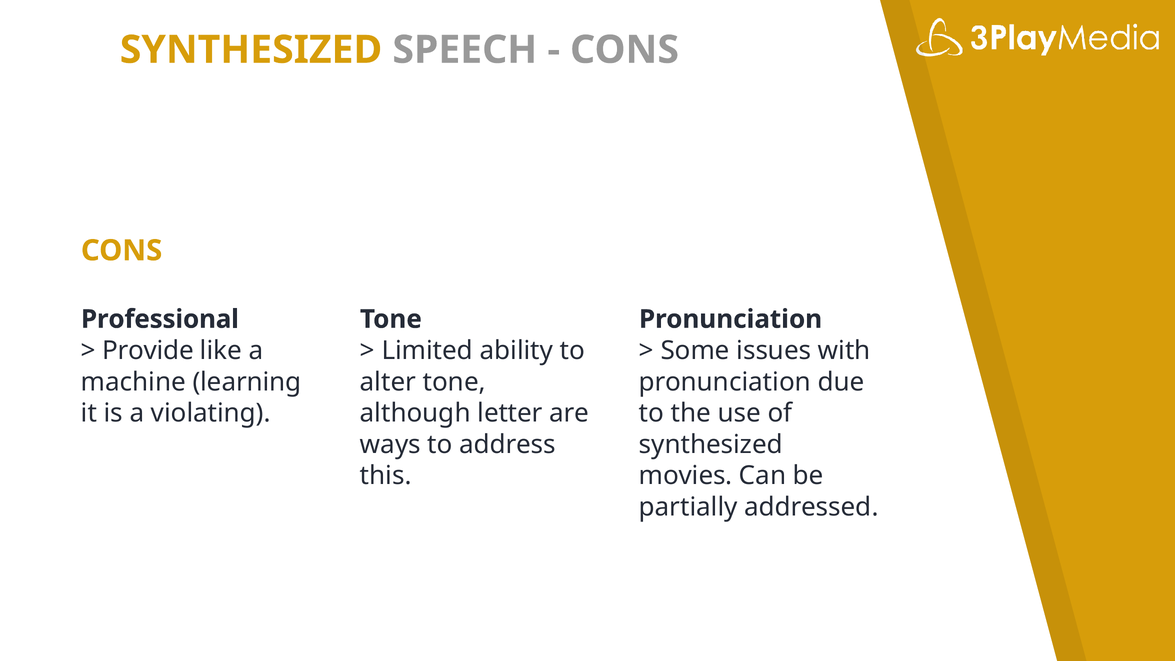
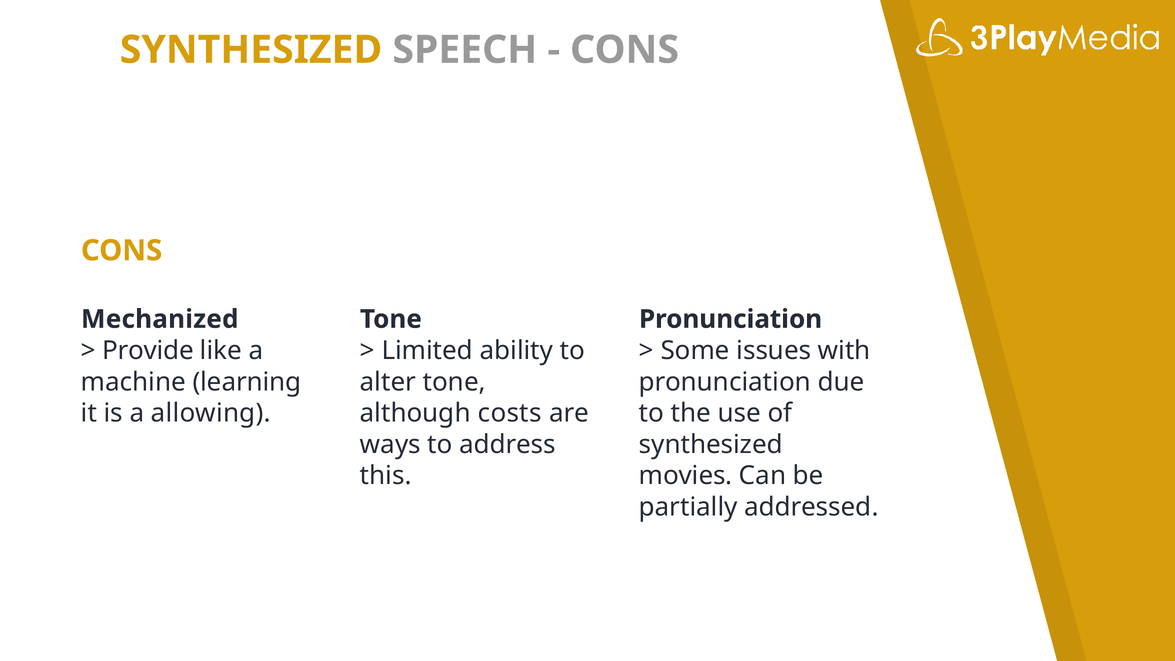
Professional: Professional -> Mechanized
violating: violating -> allowing
letter: letter -> costs
